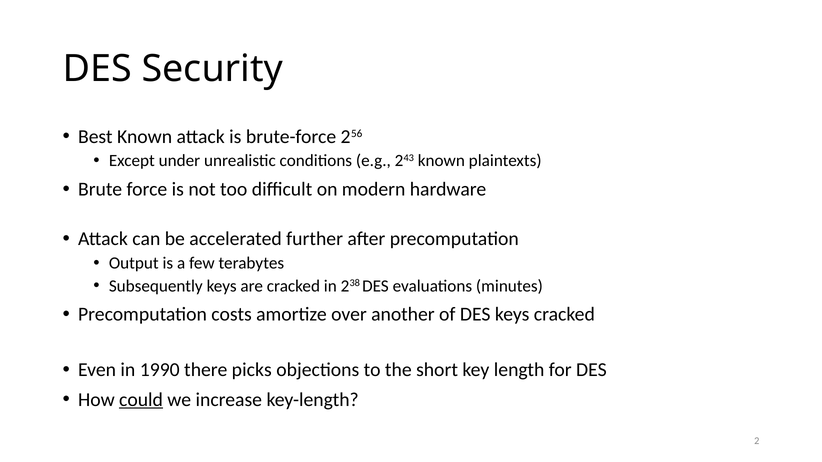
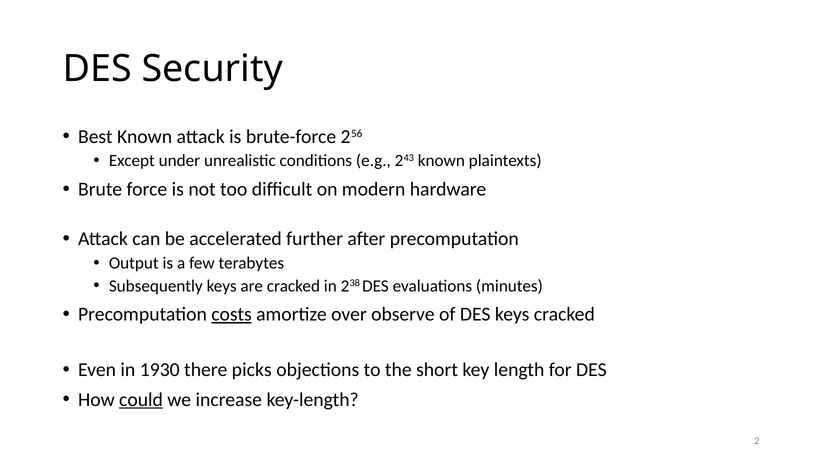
costs underline: none -> present
another: another -> observe
1990: 1990 -> 1930
